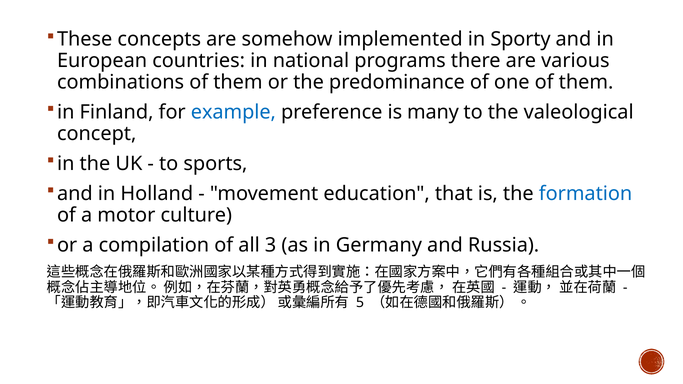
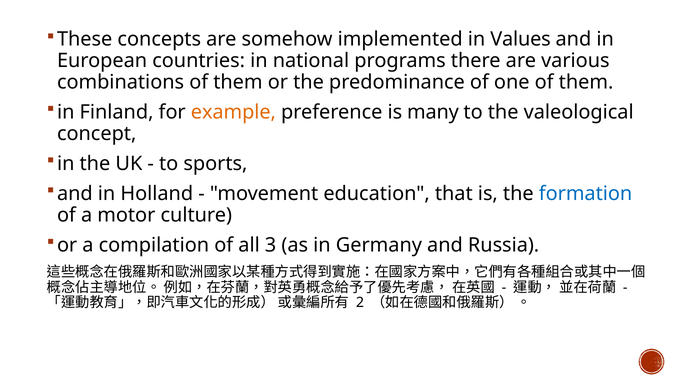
Sporty: Sporty -> Values
example colour: blue -> orange
5: 5 -> 2
